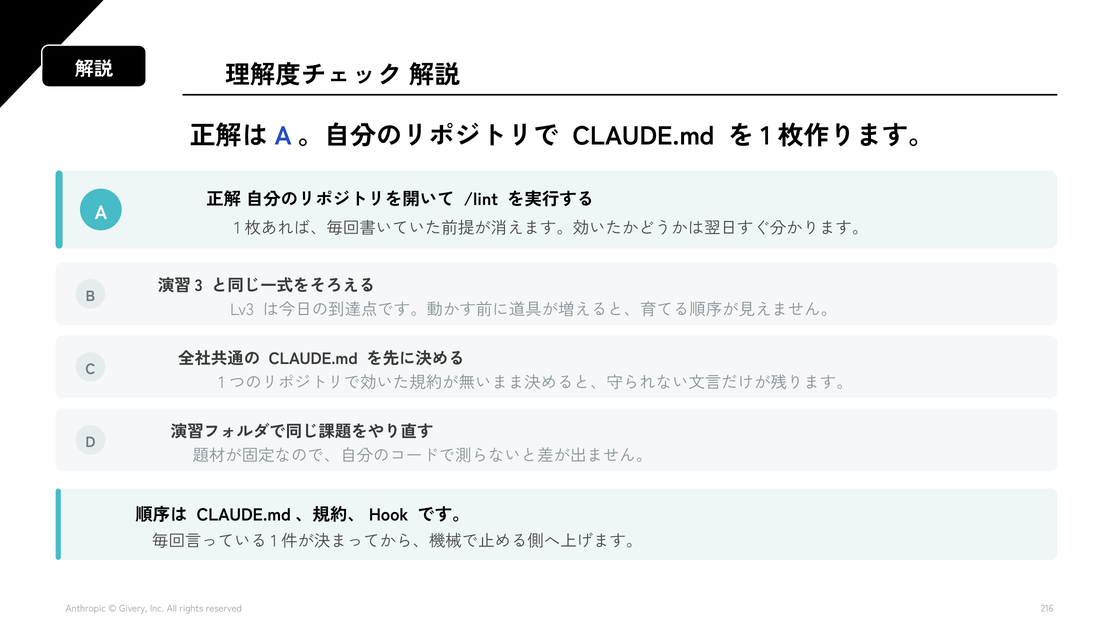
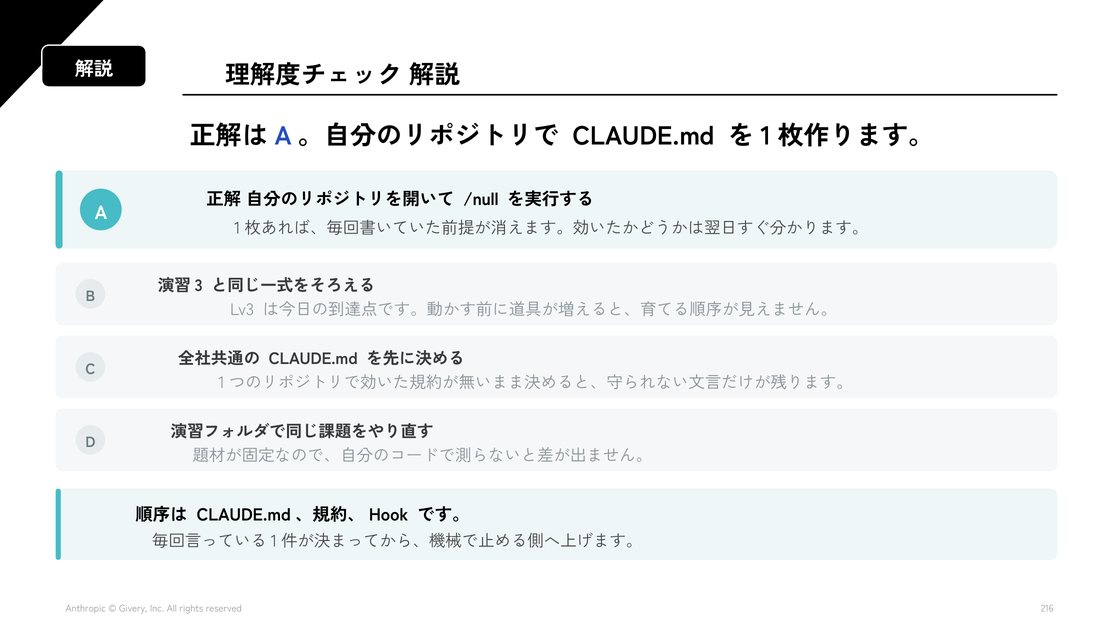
/lint: /lint -> /null
